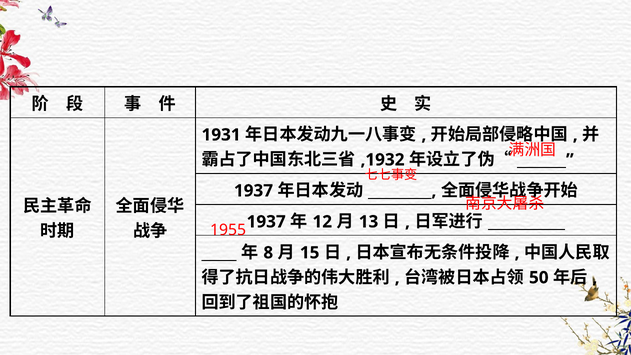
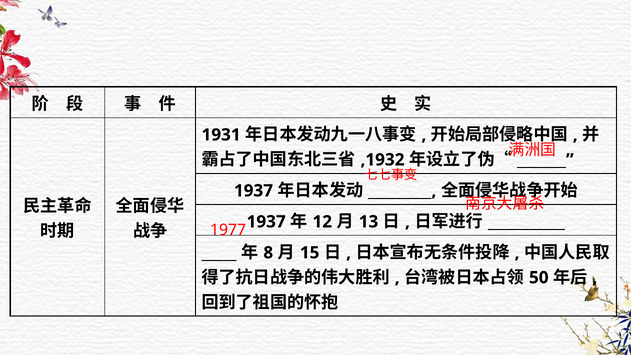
1955: 1955 -> 1977
